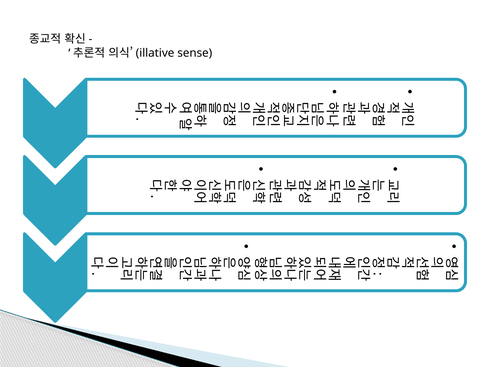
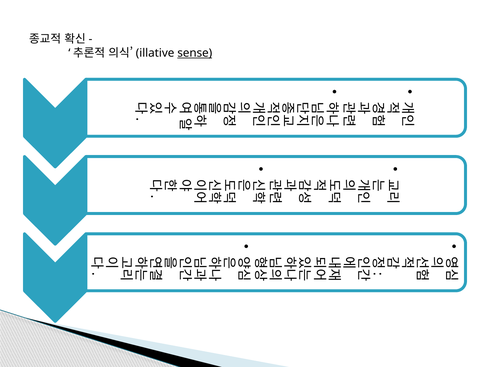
sense underline: none -> present
